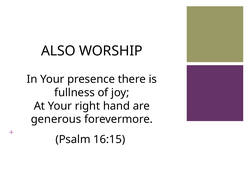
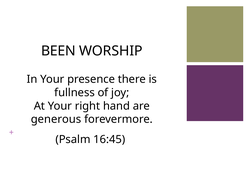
ALSO: ALSO -> BEEN
16:15: 16:15 -> 16:45
